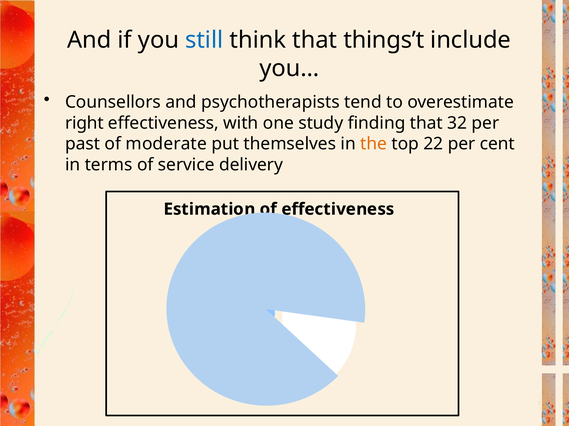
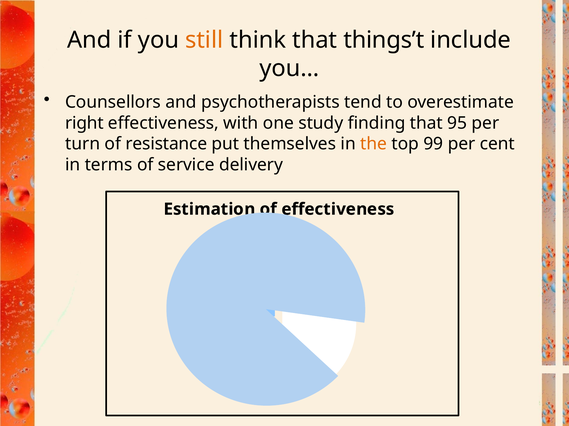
still colour: blue -> orange
32: 32 -> 95
past: past -> turn
moderate: moderate -> resistance
22: 22 -> 99
